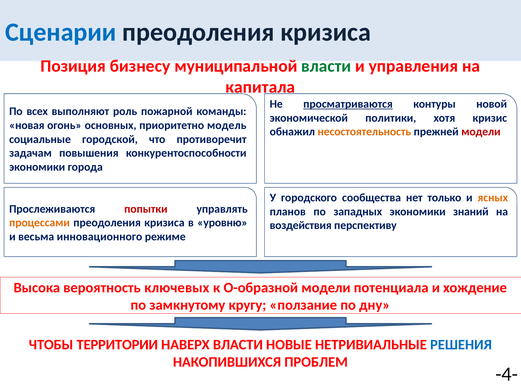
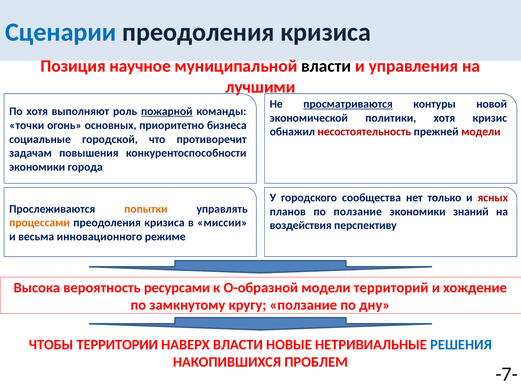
бизнесу: бизнесу -> научное
власти at (326, 66) colour: green -> black
капитала: капитала -> лучшими
По всех: всех -> хотя
пожарной underline: none -> present
новая: новая -> точки
модель: модель -> бизнеса
несостоятельность colour: orange -> red
ясных colour: orange -> red
попытки colour: red -> orange
по западных: западных -> ползание
уровню: уровню -> миссии
ключевых: ключевых -> ресурсами
потенциала: потенциала -> территорий
-4-: -4- -> -7-
